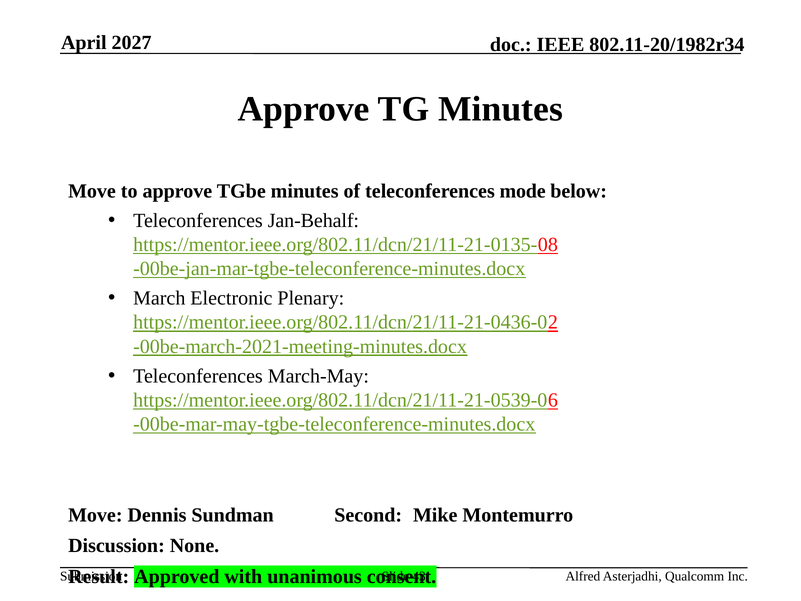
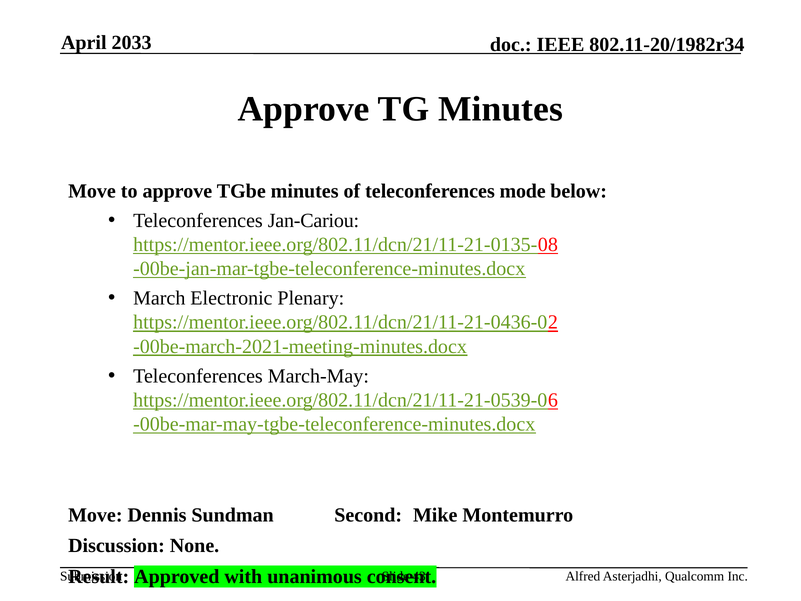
2027: 2027 -> 2033
Jan-Behalf: Jan-Behalf -> Jan-Cariou
